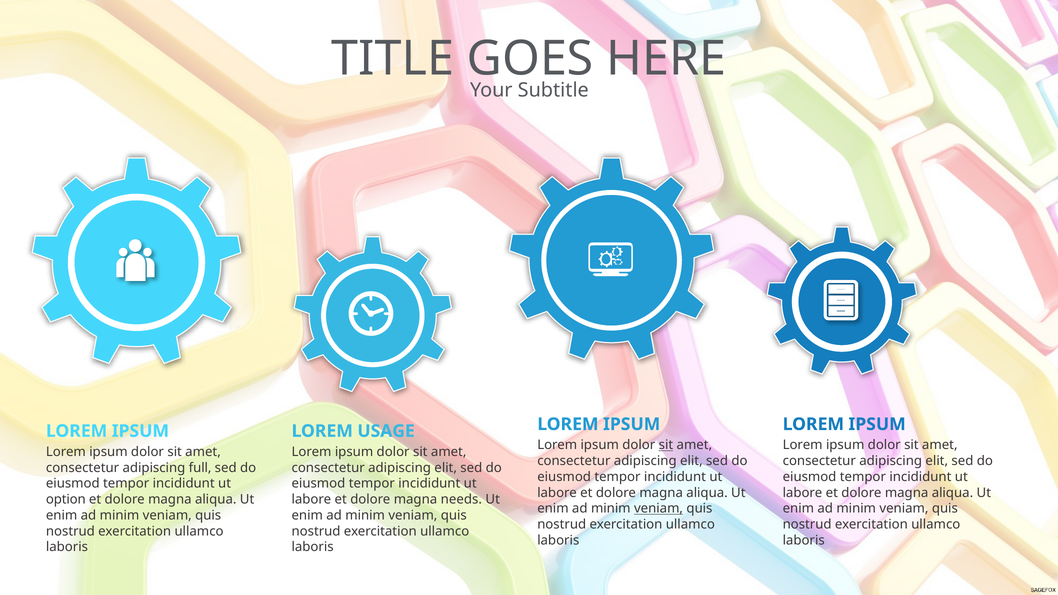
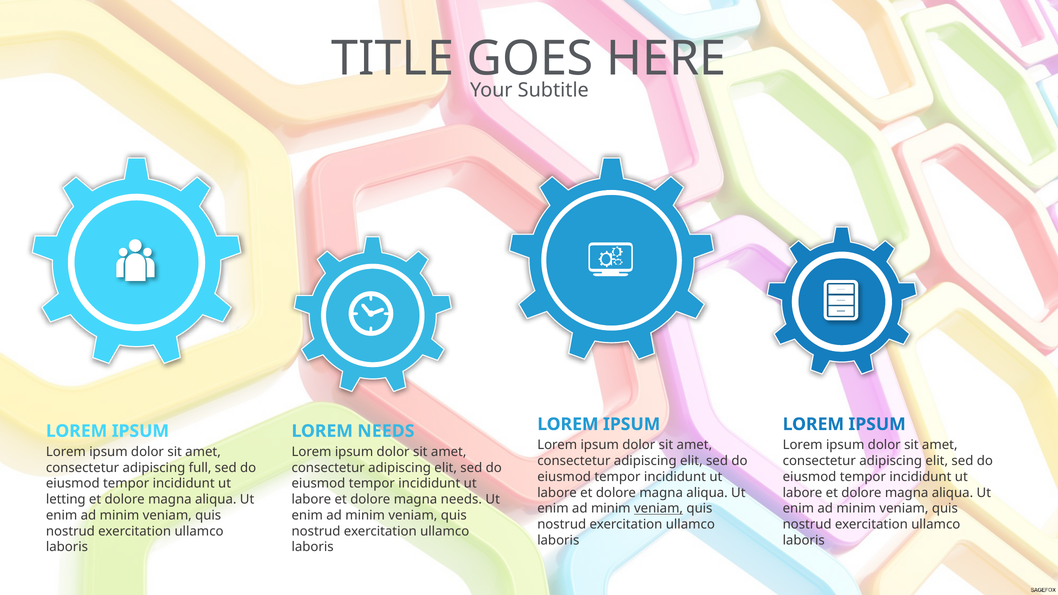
LOREM USAGE: USAGE -> NEEDS
sit at (666, 445) underline: present -> none
option: option -> letting
